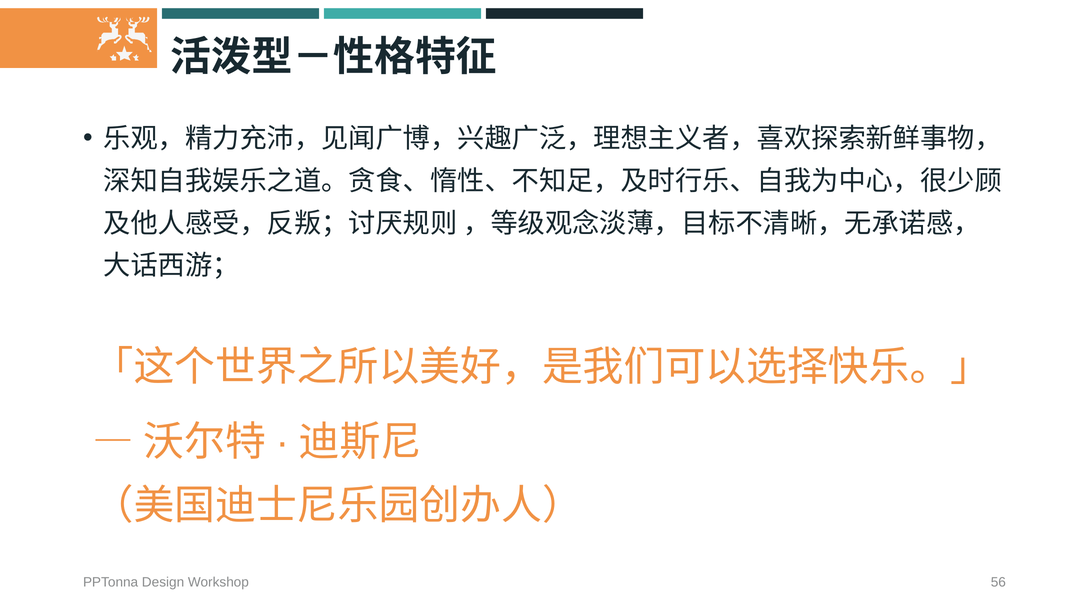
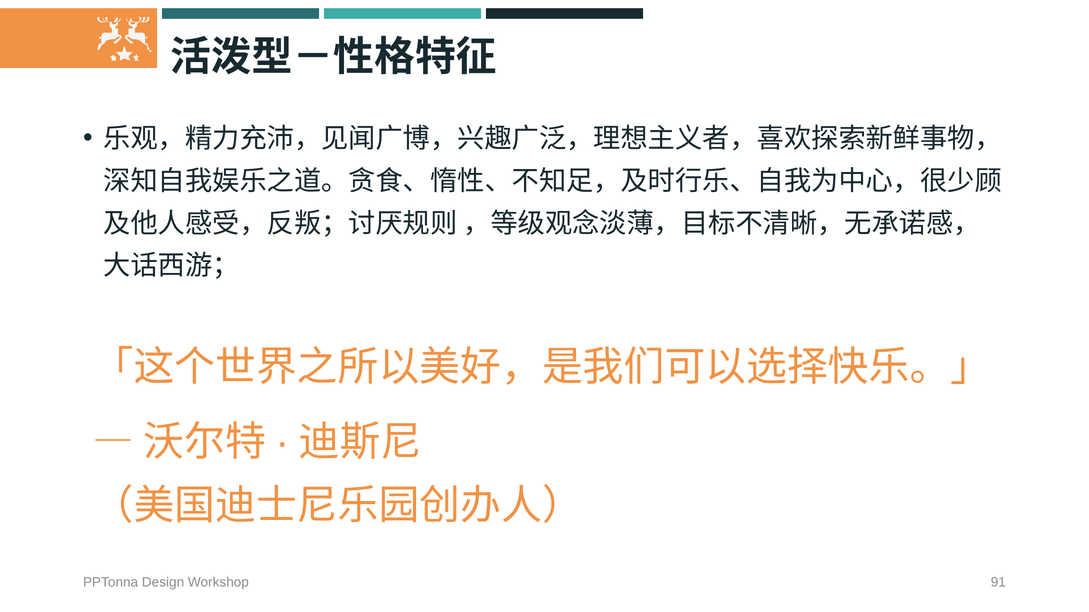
56: 56 -> 91
